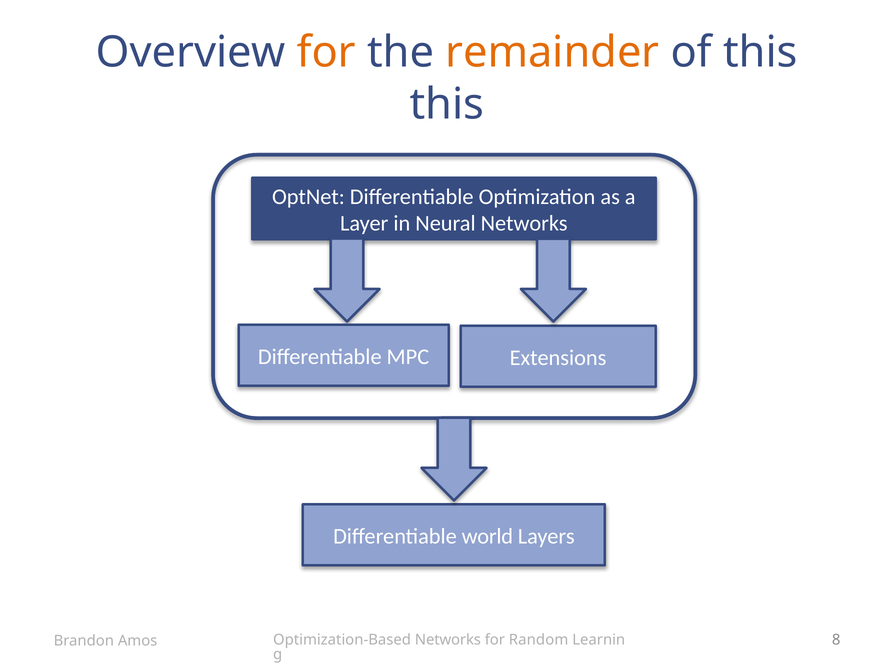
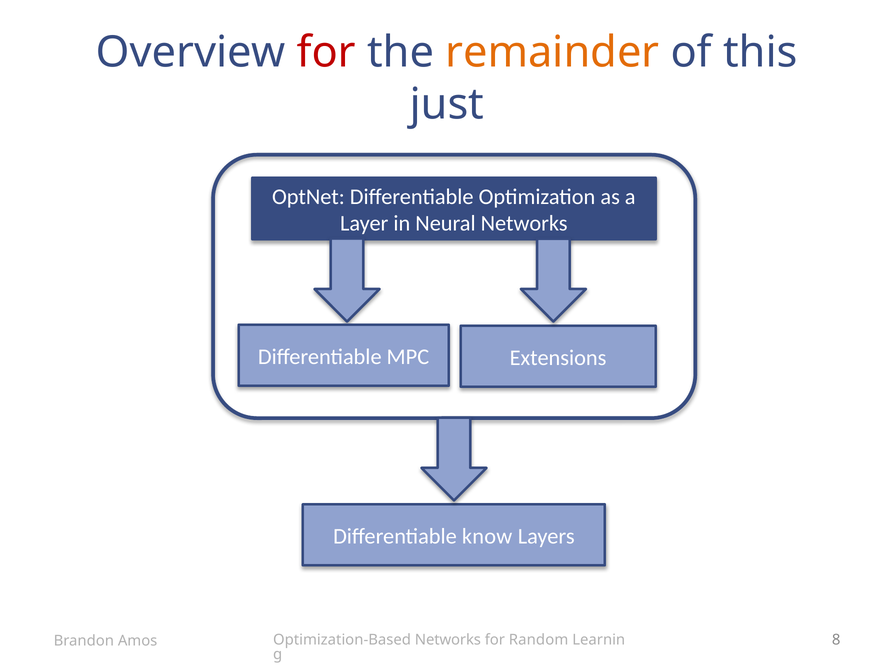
for at (326, 52) colour: orange -> red
this at (447, 104): this -> just
world: world -> know
